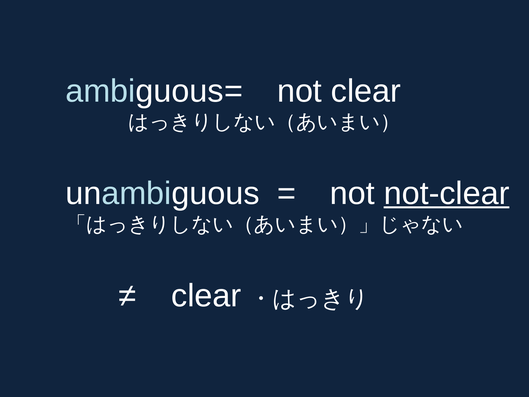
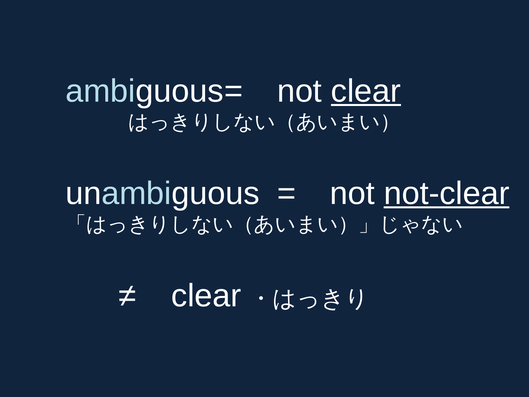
clear at (366, 91) underline: none -> present
